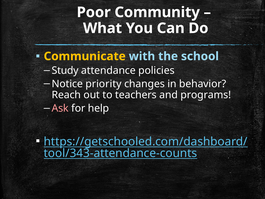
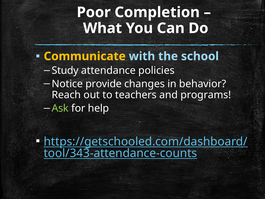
Community: Community -> Completion
priority: priority -> provide
Ask colour: pink -> light green
